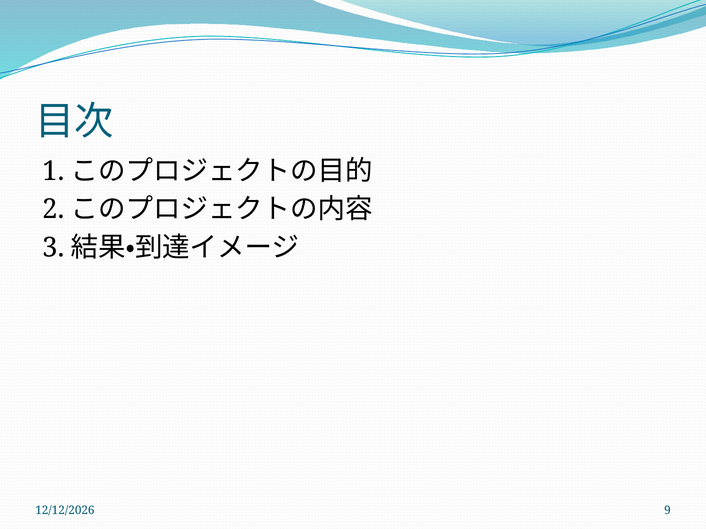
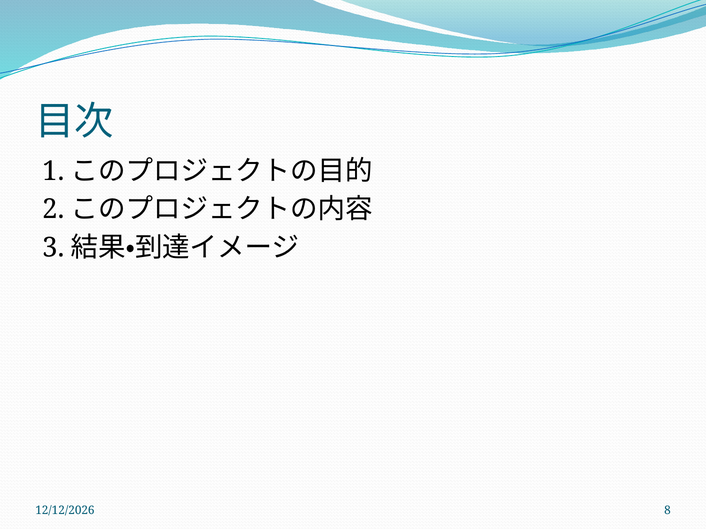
9: 9 -> 8
